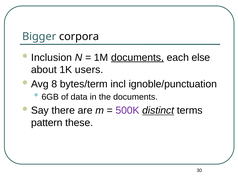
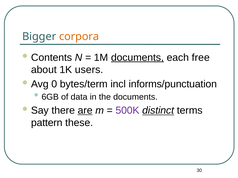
corpora colour: black -> orange
Inclusion: Inclusion -> Contents
else: else -> free
8: 8 -> 0
ignoble/punctuation: ignoble/punctuation -> informs/punctuation
are underline: none -> present
